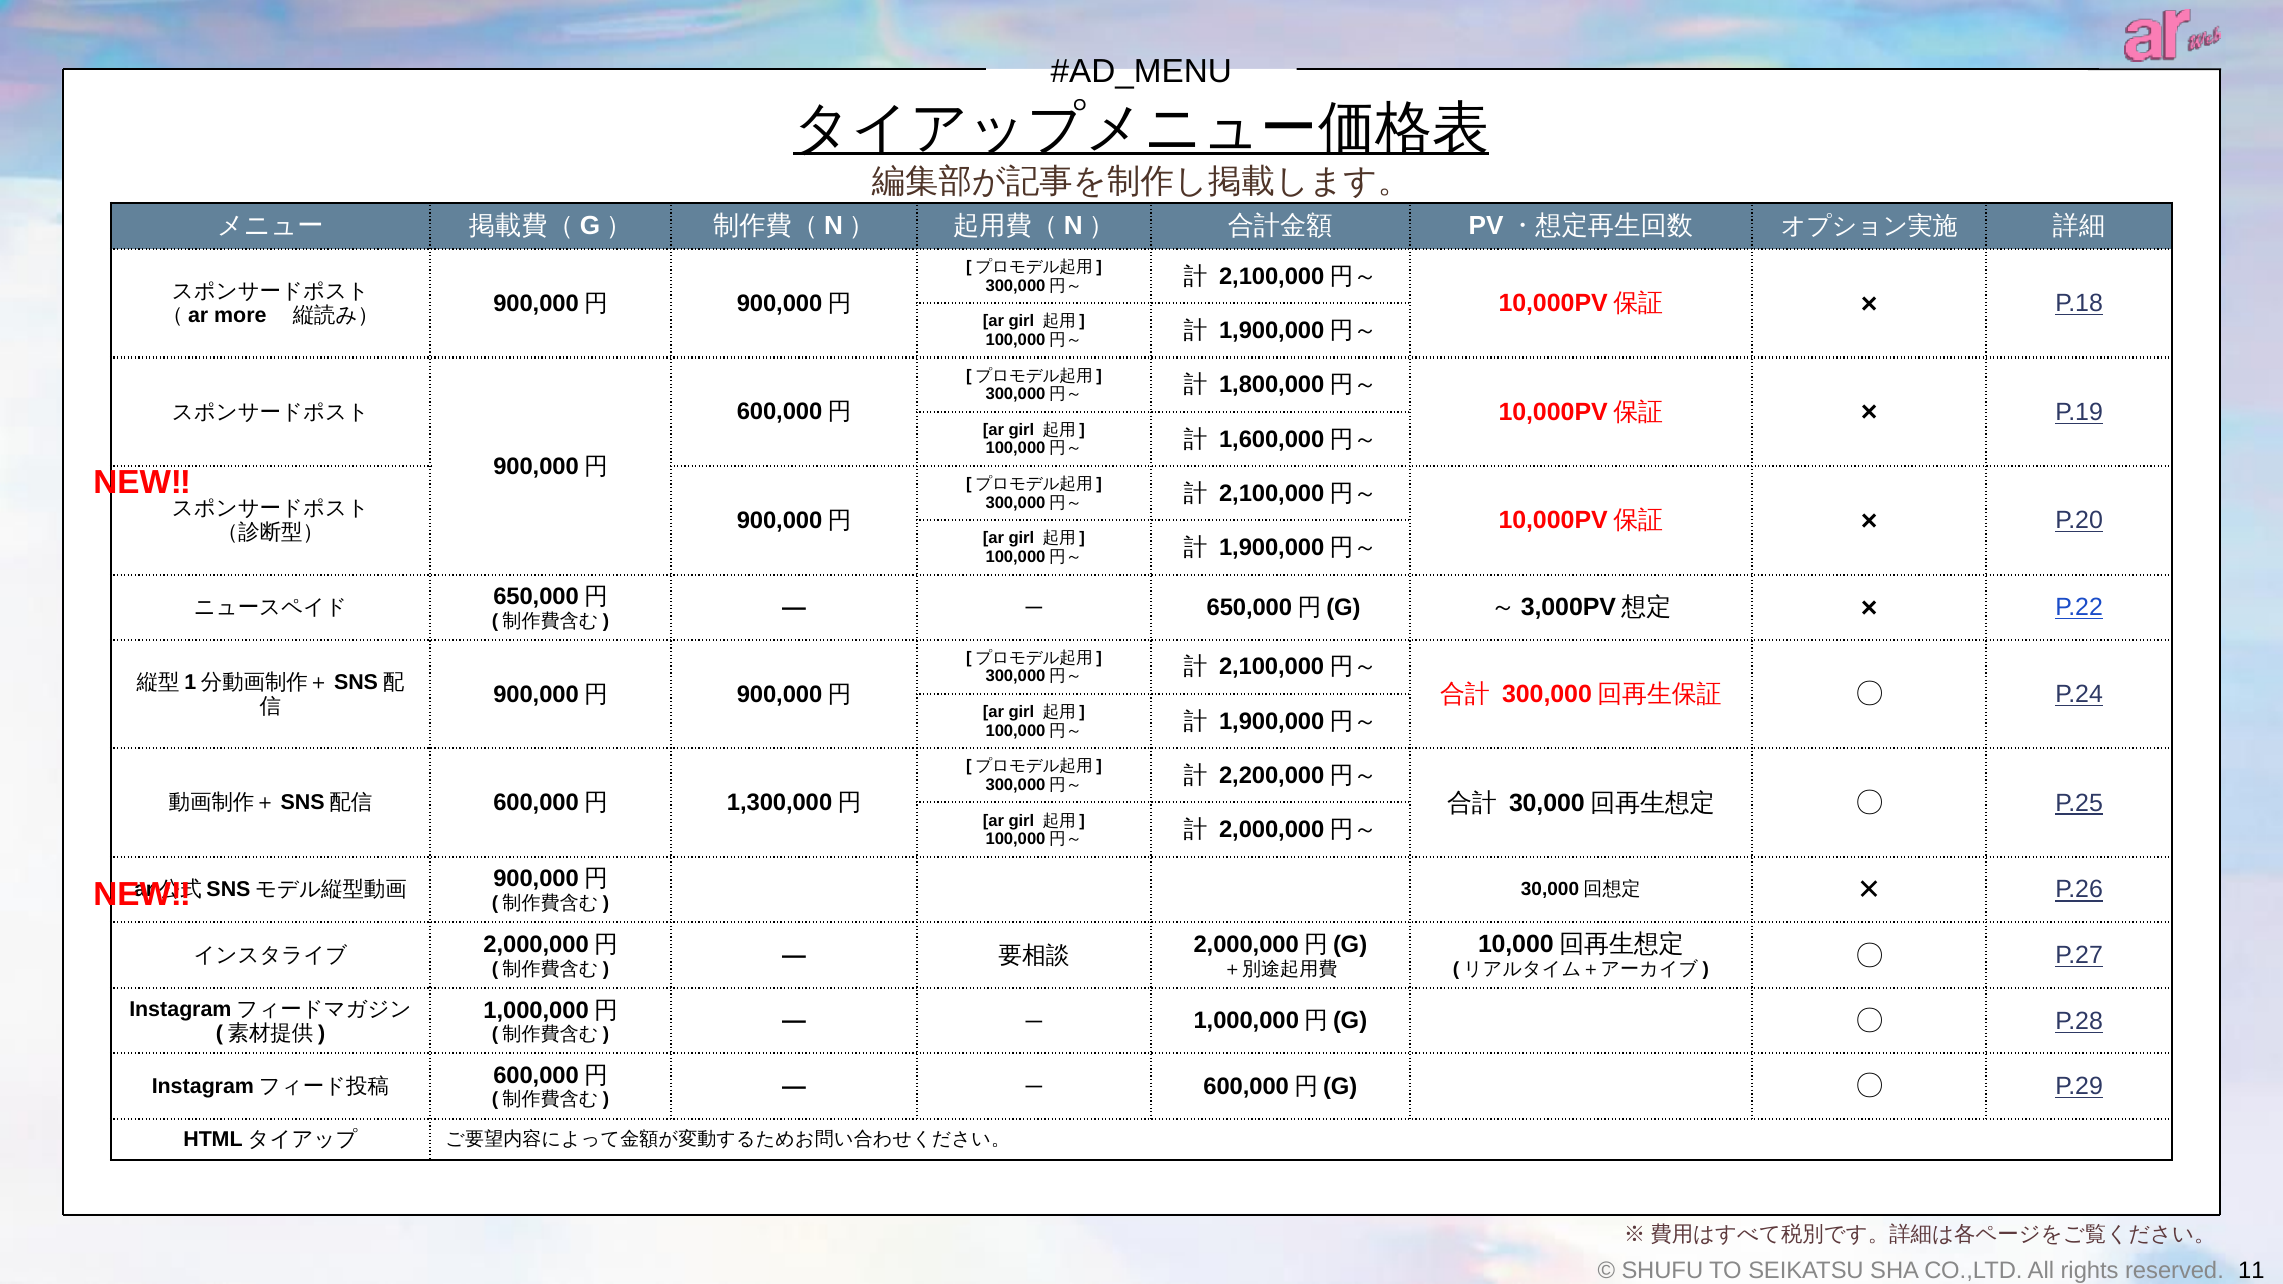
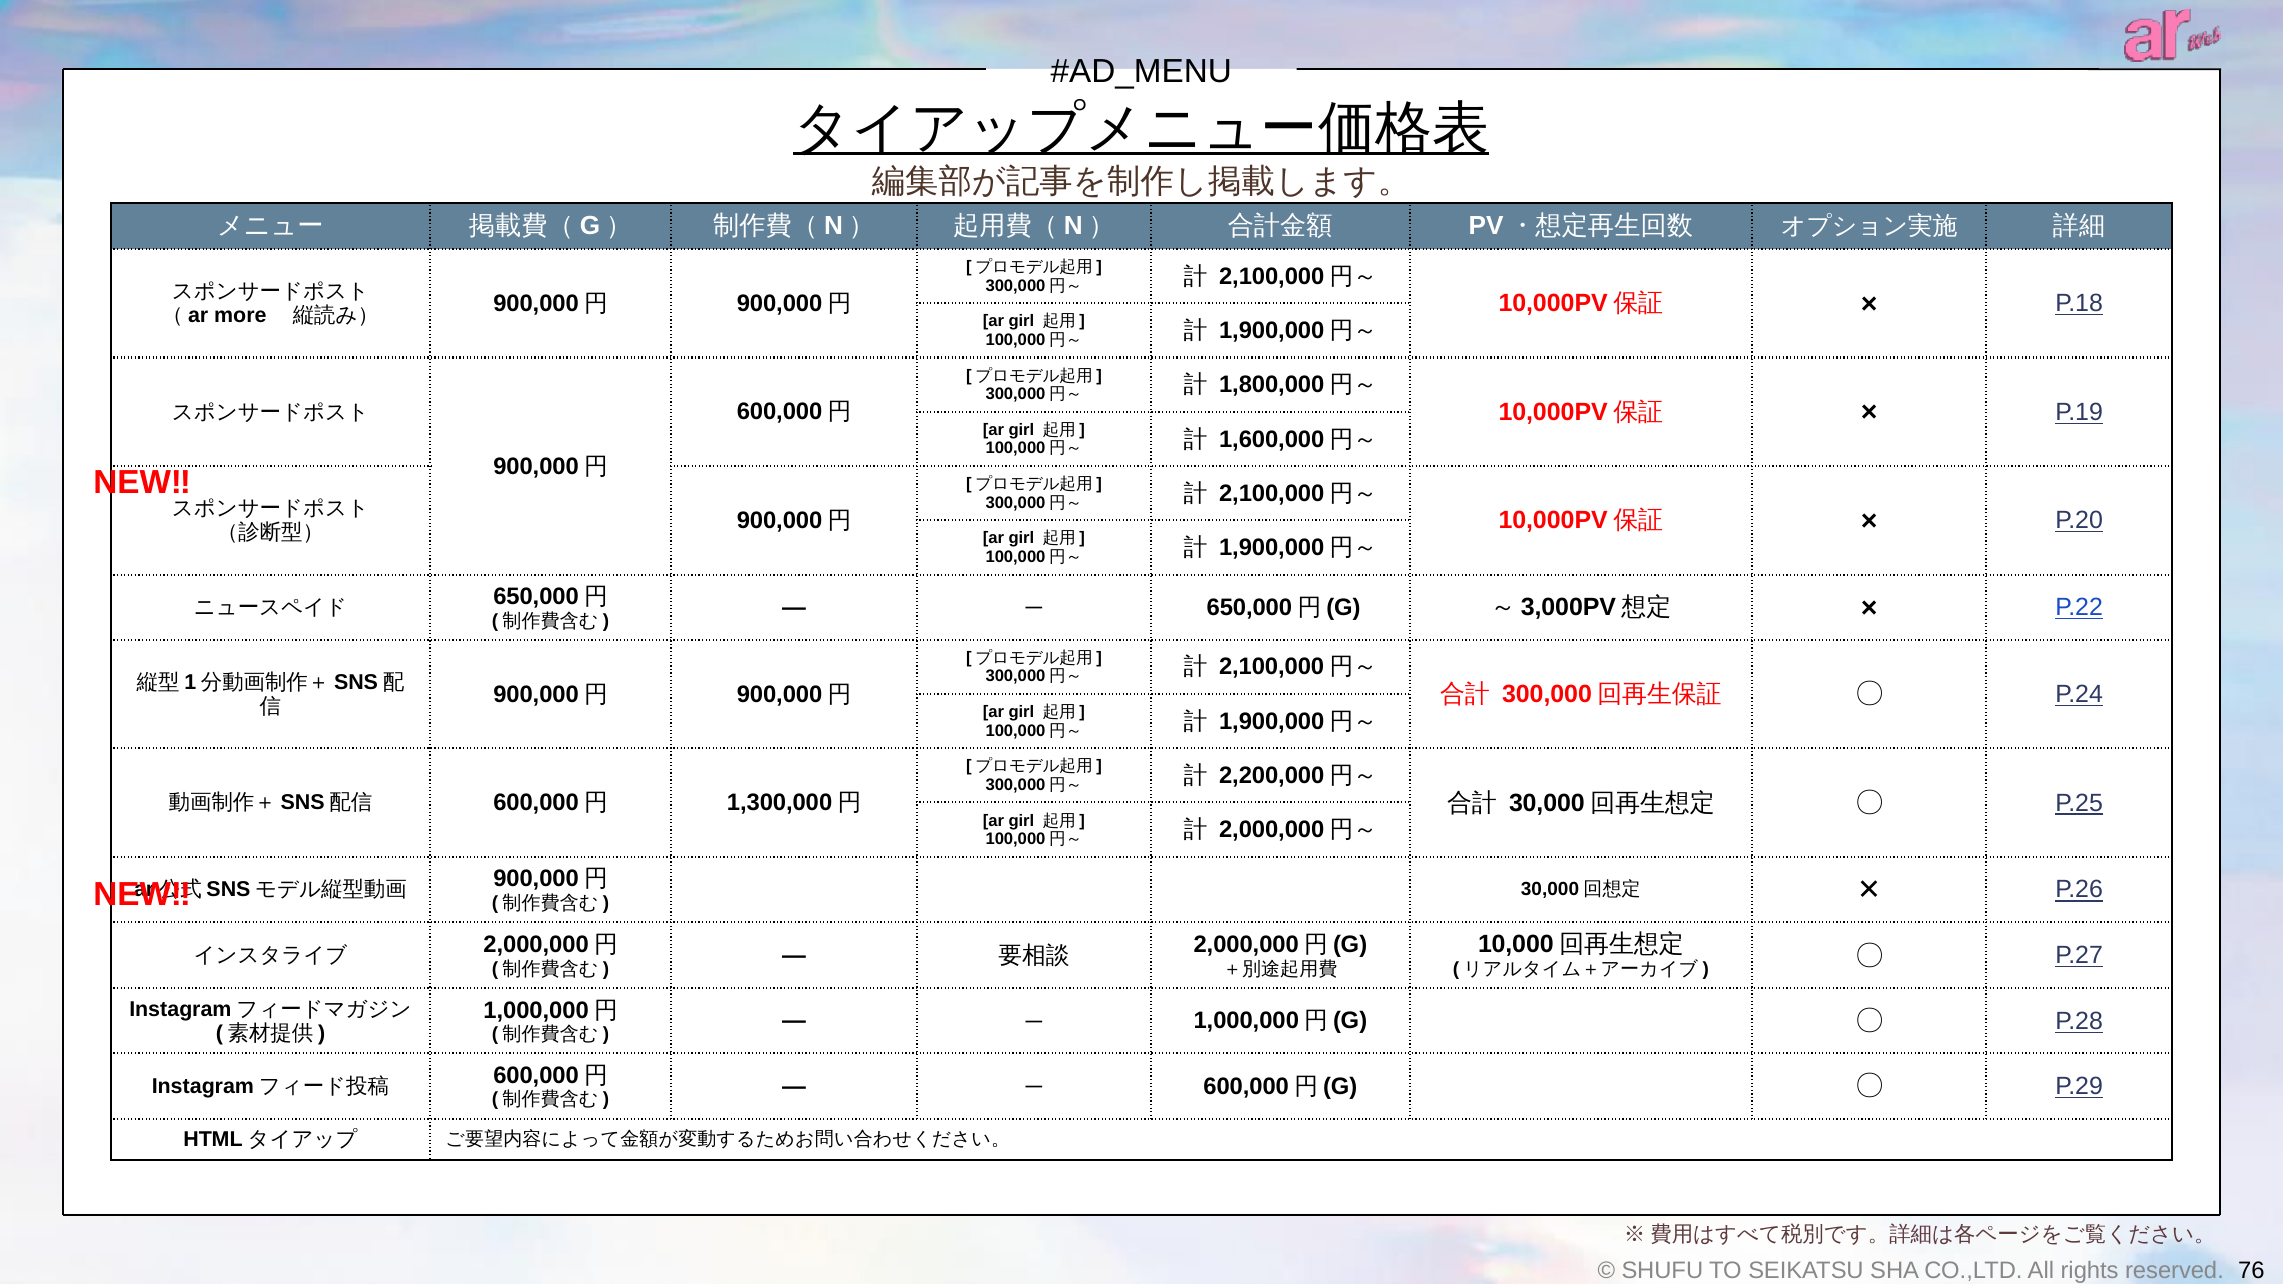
11: 11 -> 76
